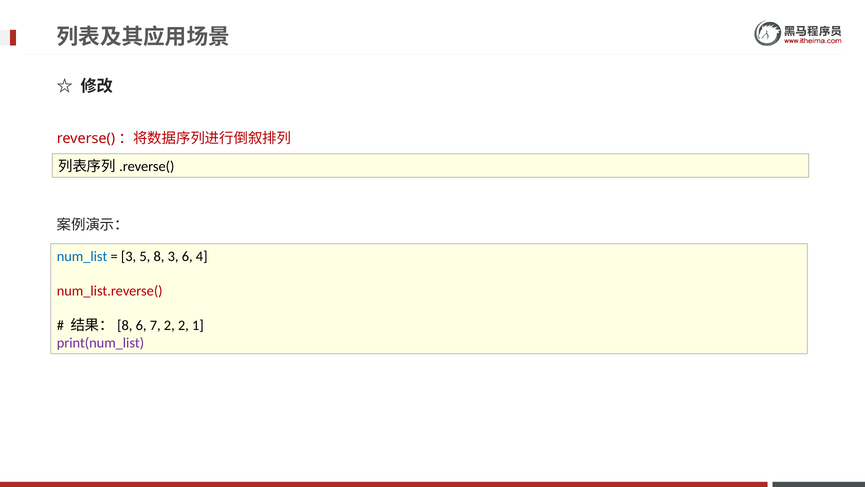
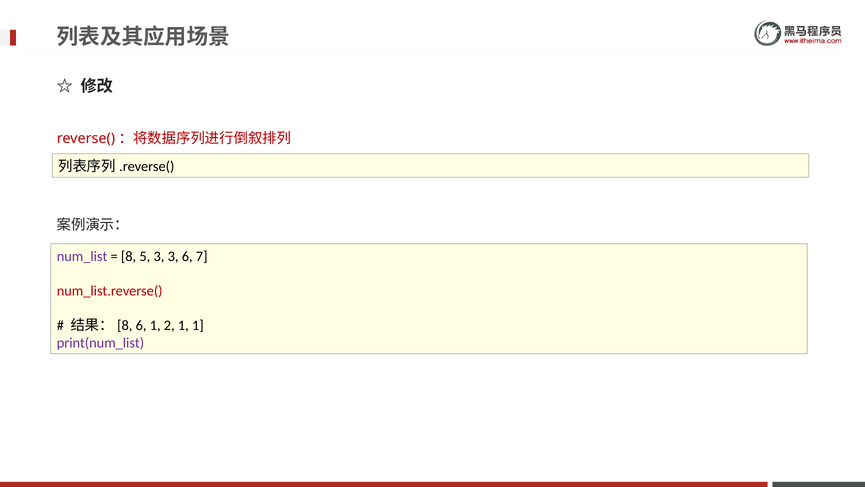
num_list colour: blue -> purple
3 at (129, 256): 3 -> 8
5 8: 8 -> 3
4: 4 -> 7
6 7: 7 -> 1
2 2: 2 -> 1
